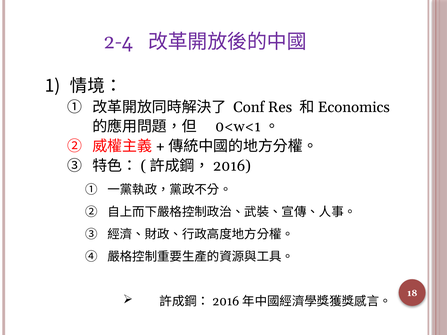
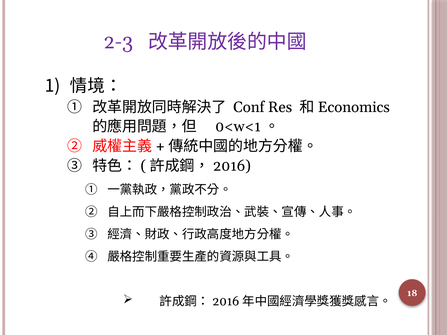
2-4: 2-4 -> 2-3
